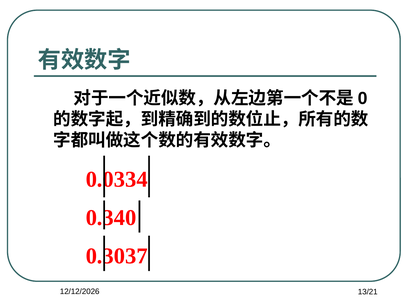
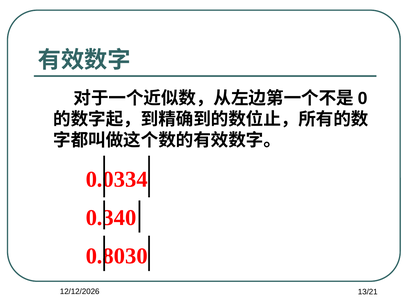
0.3037: 0.3037 -> 0.8030
